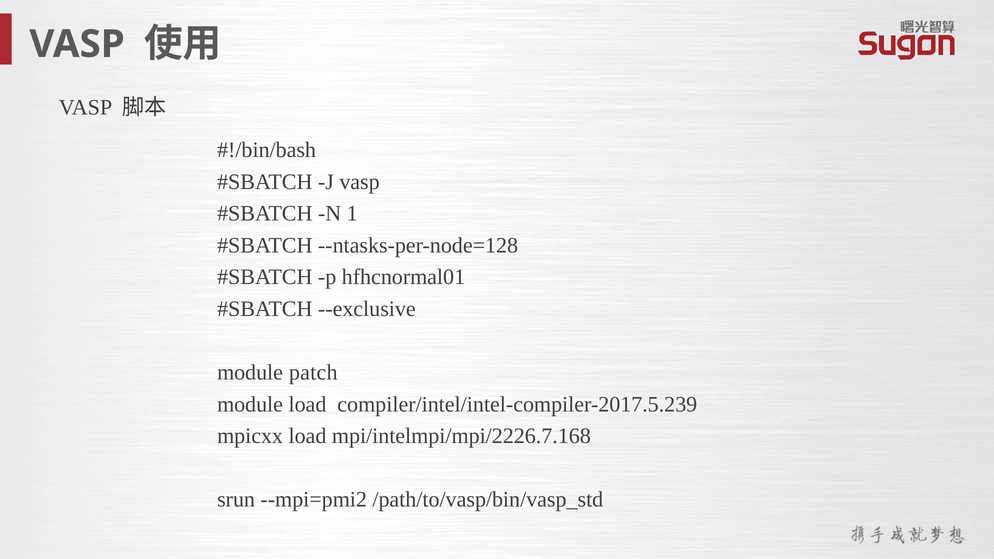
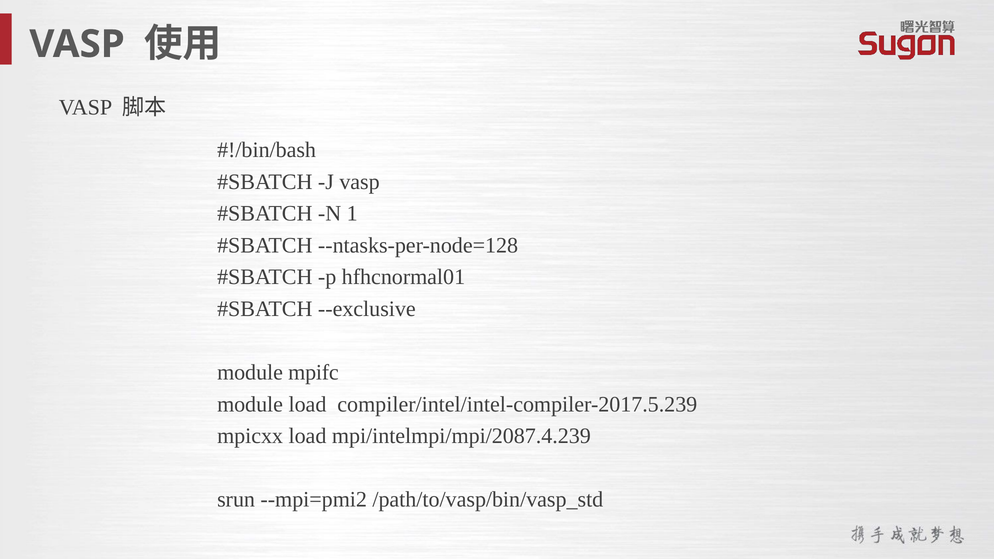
patch: patch -> mpifc
mpi/intelmpi/mpi/2226.7.168: mpi/intelmpi/mpi/2226.7.168 -> mpi/intelmpi/mpi/2087.4.239
